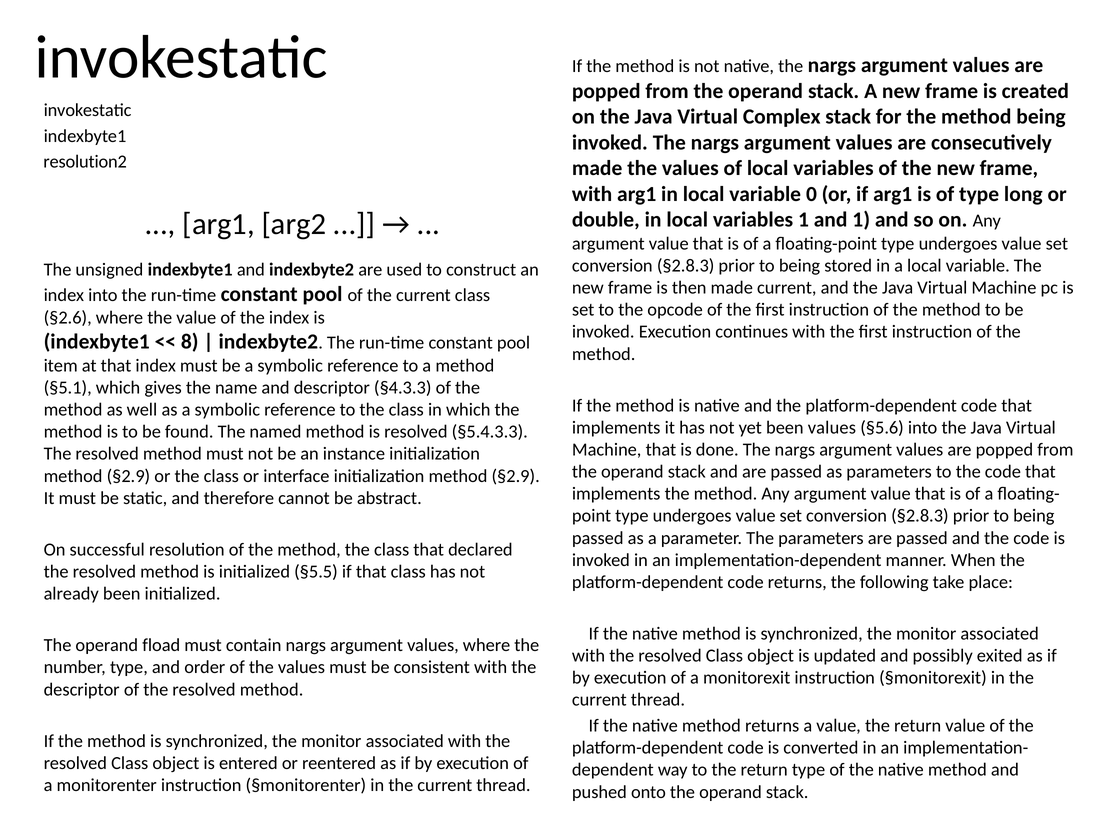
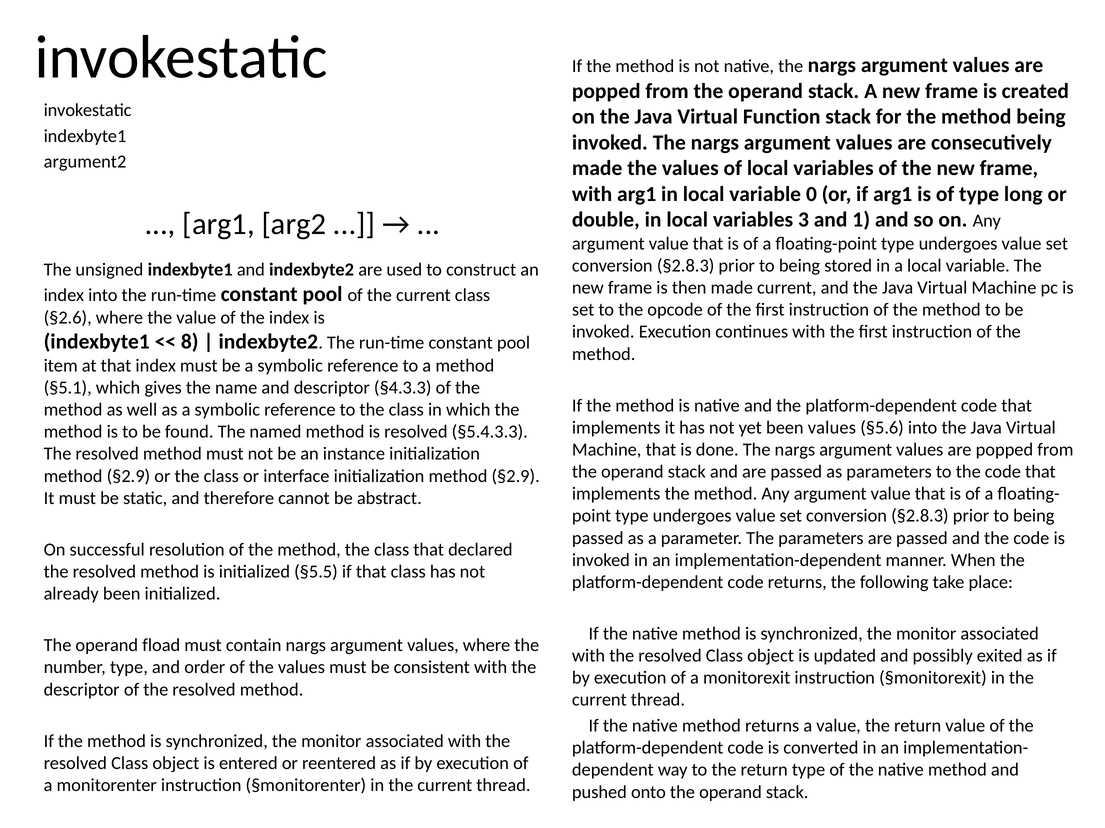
Complex: Complex -> Function
resolution2: resolution2 -> argument2
variables 1: 1 -> 3
